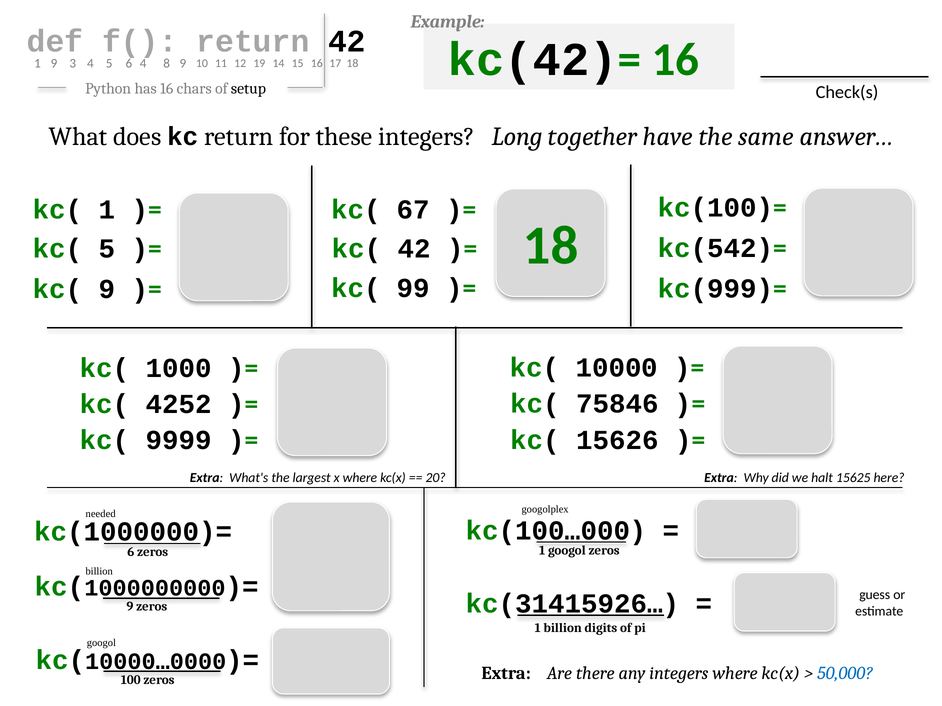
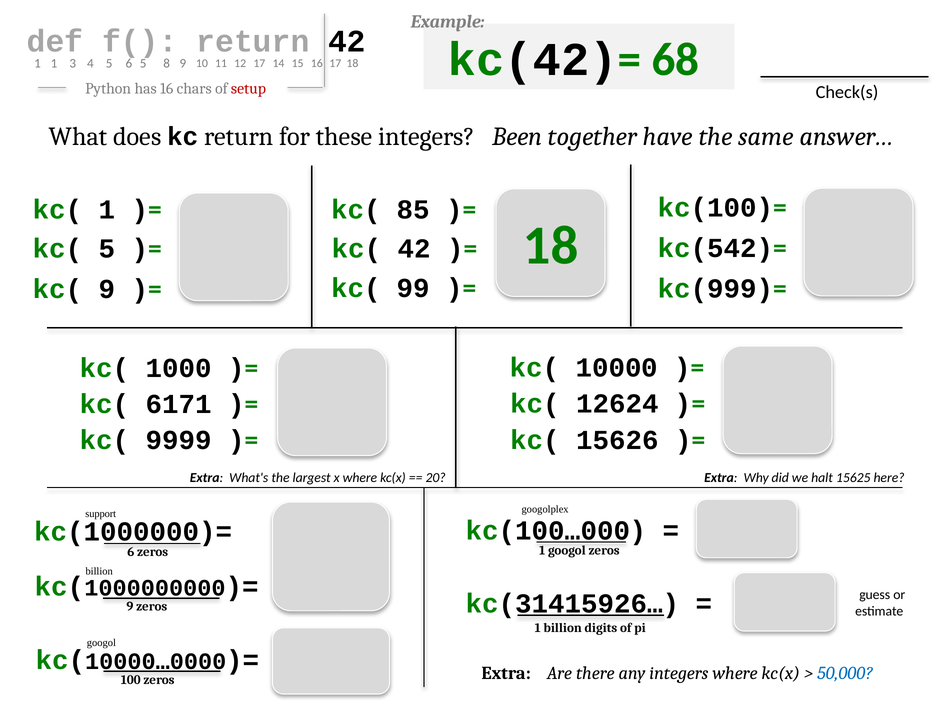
kc(42)= 16: 16 -> 68
1 9: 9 -> 1
5 4: 4 -> 5
11 19: 19 -> 17
setup colour: black -> red
Long: Long -> Been
67: 67 -> 85
75846: 75846 -> 12624
4252: 4252 -> 6171
needed: needed -> support
